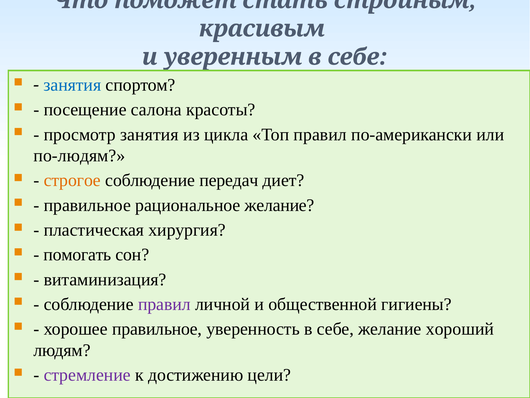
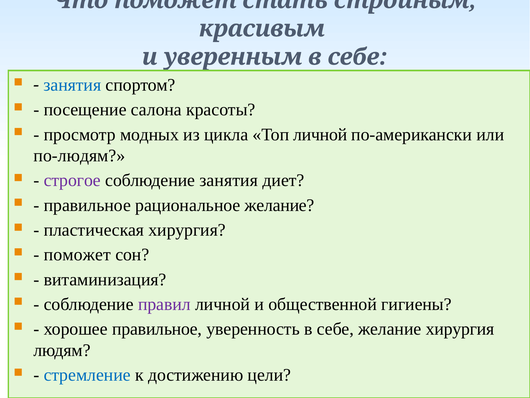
просмотр занятия: занятия -> модных
Топ правил: правил -> личной
строгое colour: orange -> purple
соблюдение передач: передач -> занятия
помогать at (77, 254): помогать -> поможет
желание хороший: хороший -> хирургия
стремление colour: purple -> blue
